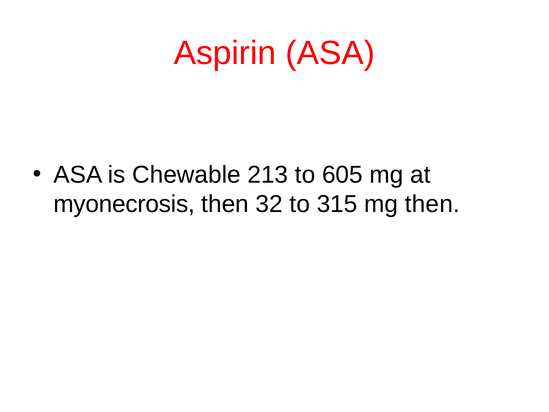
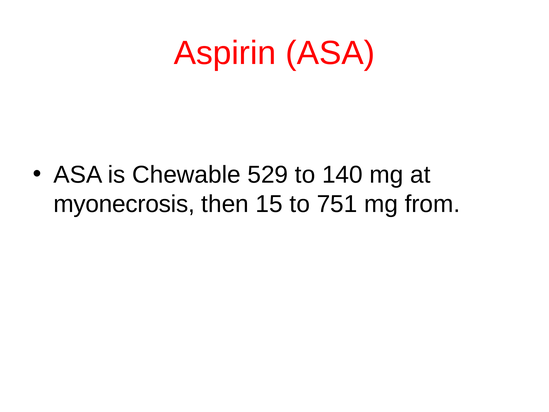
213: 213 -> 529
605: 605 -> 140
32: 32 -> 15
315: 315 -> 751
mg then: then -> from
